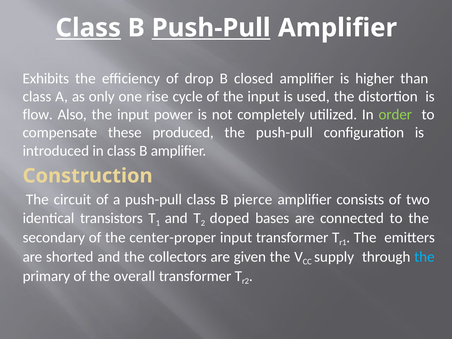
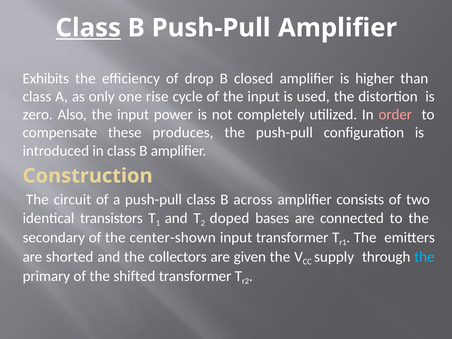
Push-Pull at (211, 28) underline: present -> none
flow: flow -> zero
order colour: light green -> pink
produced: produced -> produces
pierce: pierce -> across
center-proper: center-proper -> center-shown
overall: overall -> shifted
